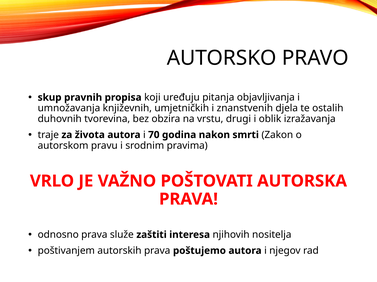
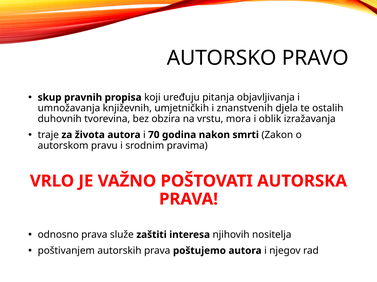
drugi: drugi -> mora
